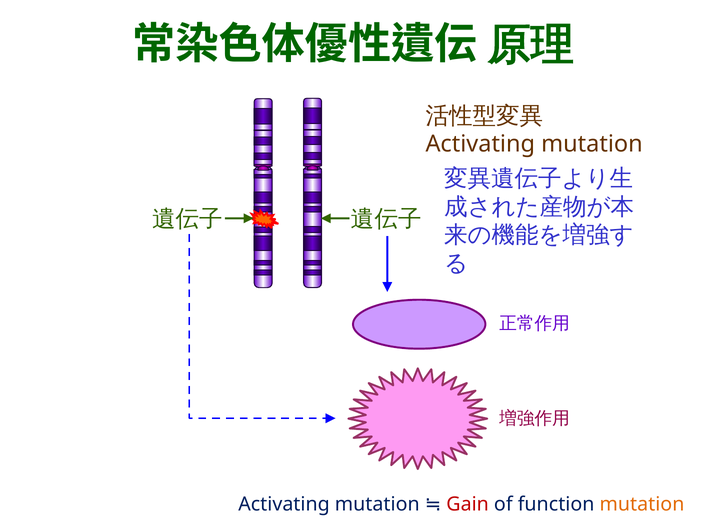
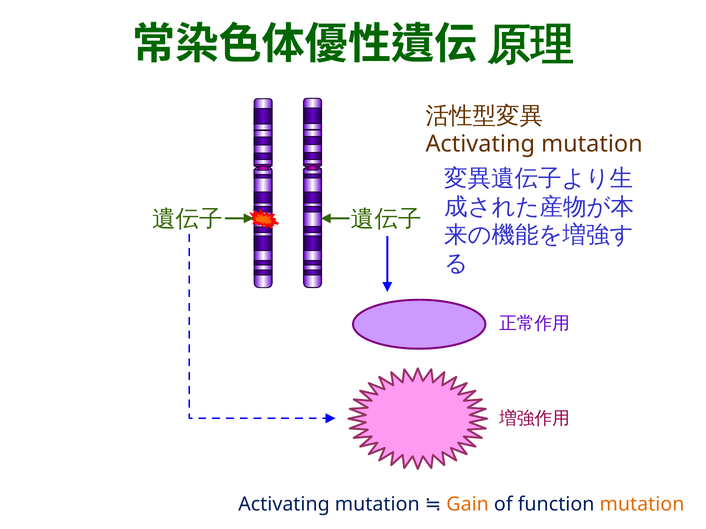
Gain colour: red -> orange
